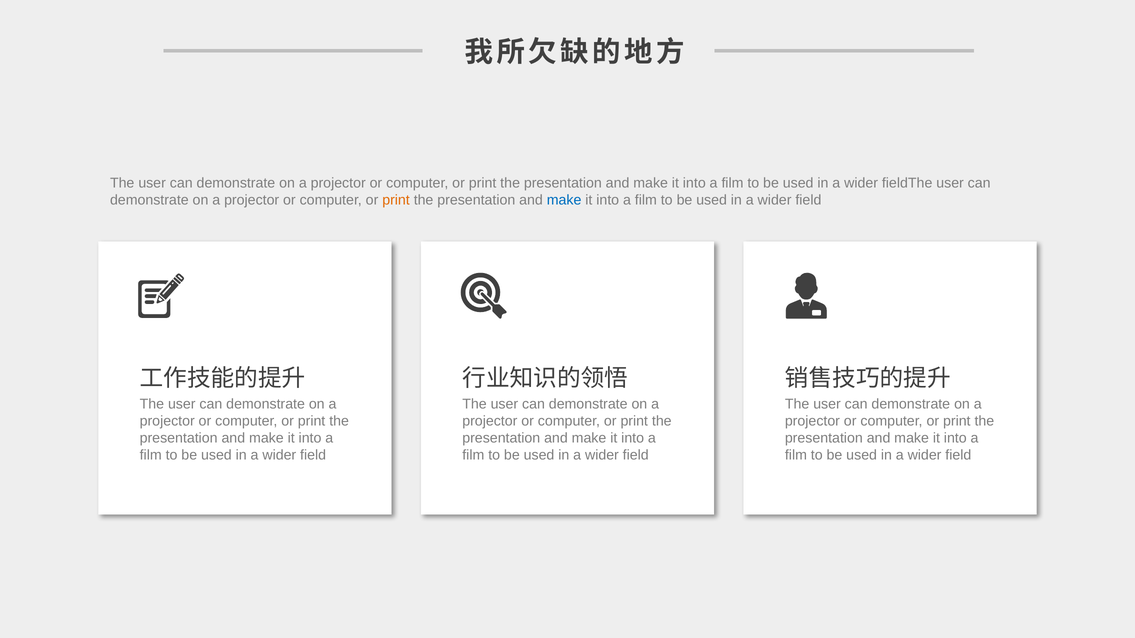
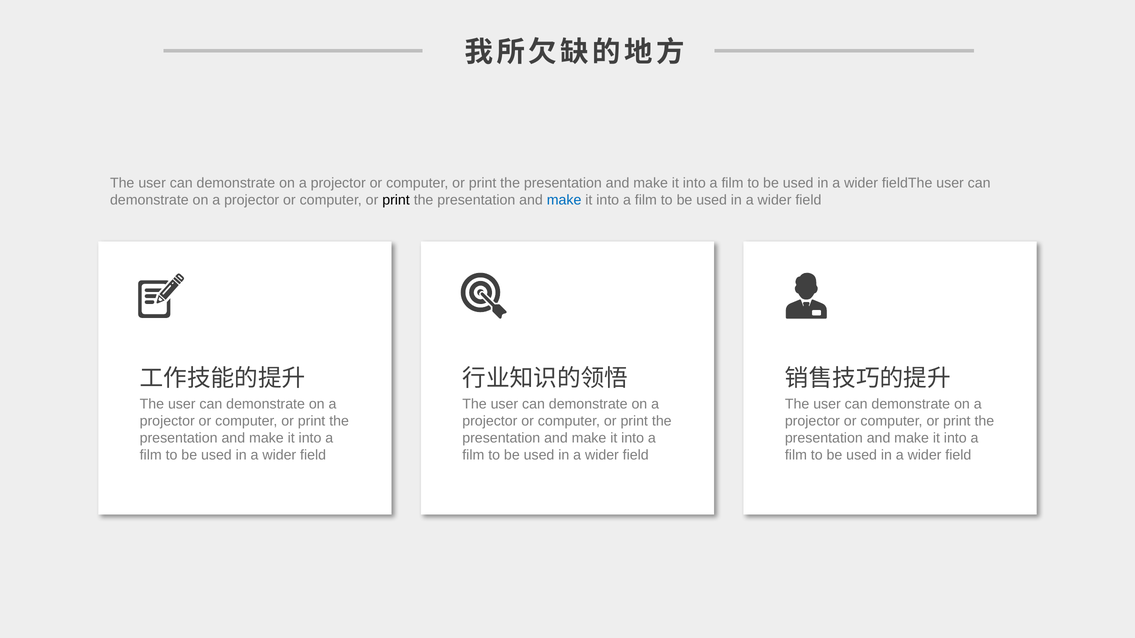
print at (396, 200) colour: orange -> black
